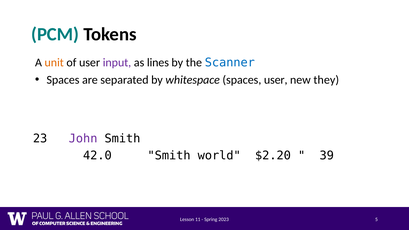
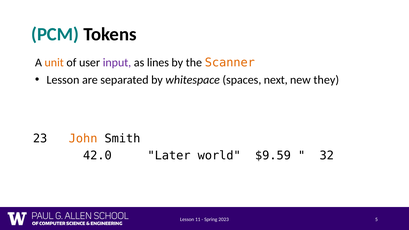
Scanner colour: blue -> orange
Spaces at (63, 80): Spaces -> Lesson
spaces user: user -> next
John colour: purple -> orange
42.0 Smith: Smith -> Later
$2.20: $2.20 -> $9.59
39: 39 -> 32
